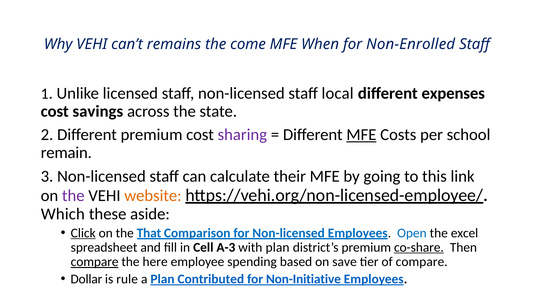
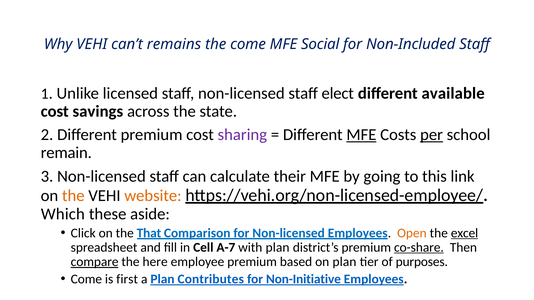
When: When -> Social
Non-Enrolled: Non-Enrolled -> Non-Included
local: local -> elect
expenses: expenses -> available
per underline: none -> present
the at (73, 196) colour: purple -> orange
Click underline: present -> none
Open colour: blue -> orange
excel underline: none -> present
A-3: A-3 -> A-7
employee spending: spending -> premium
on save: save -> plan
of compare: compare -> purposes
Dollar at (86, 279): Dollar -> Come
rule: rule -> first
Contributed: Contributed -> Contributes
